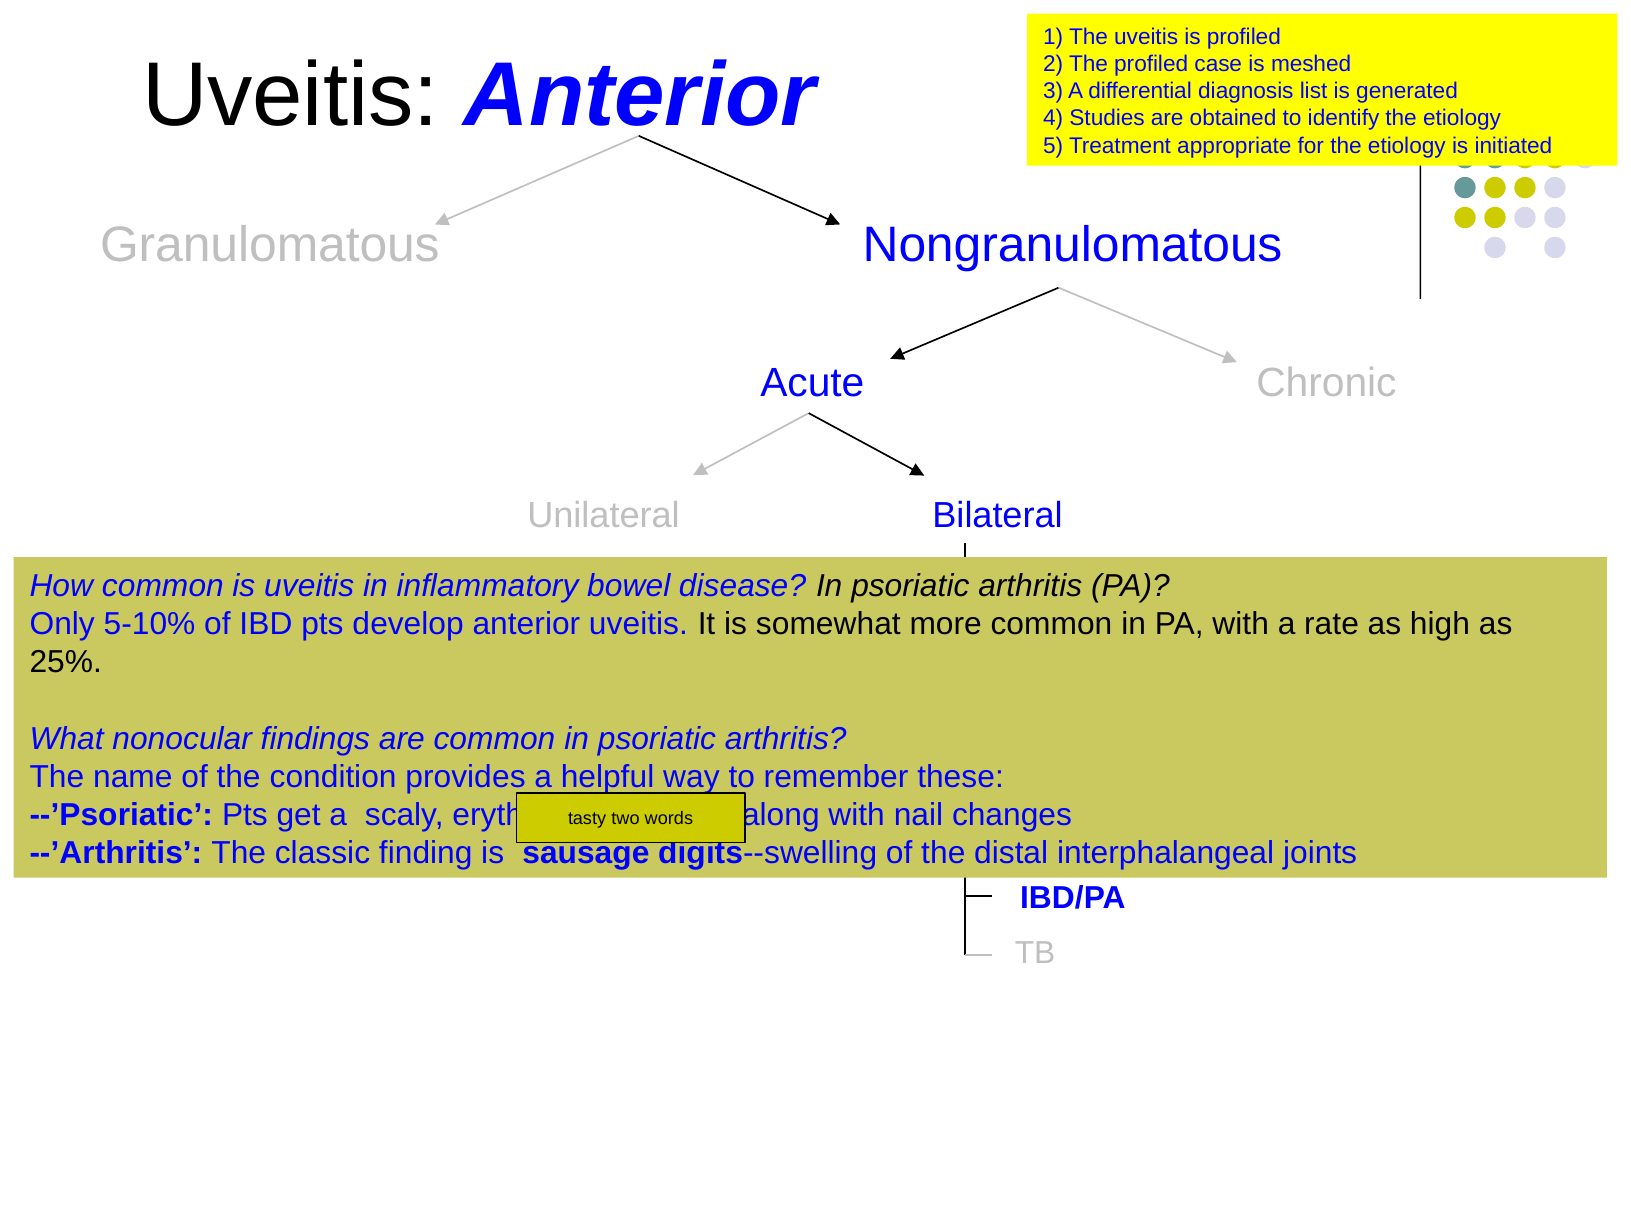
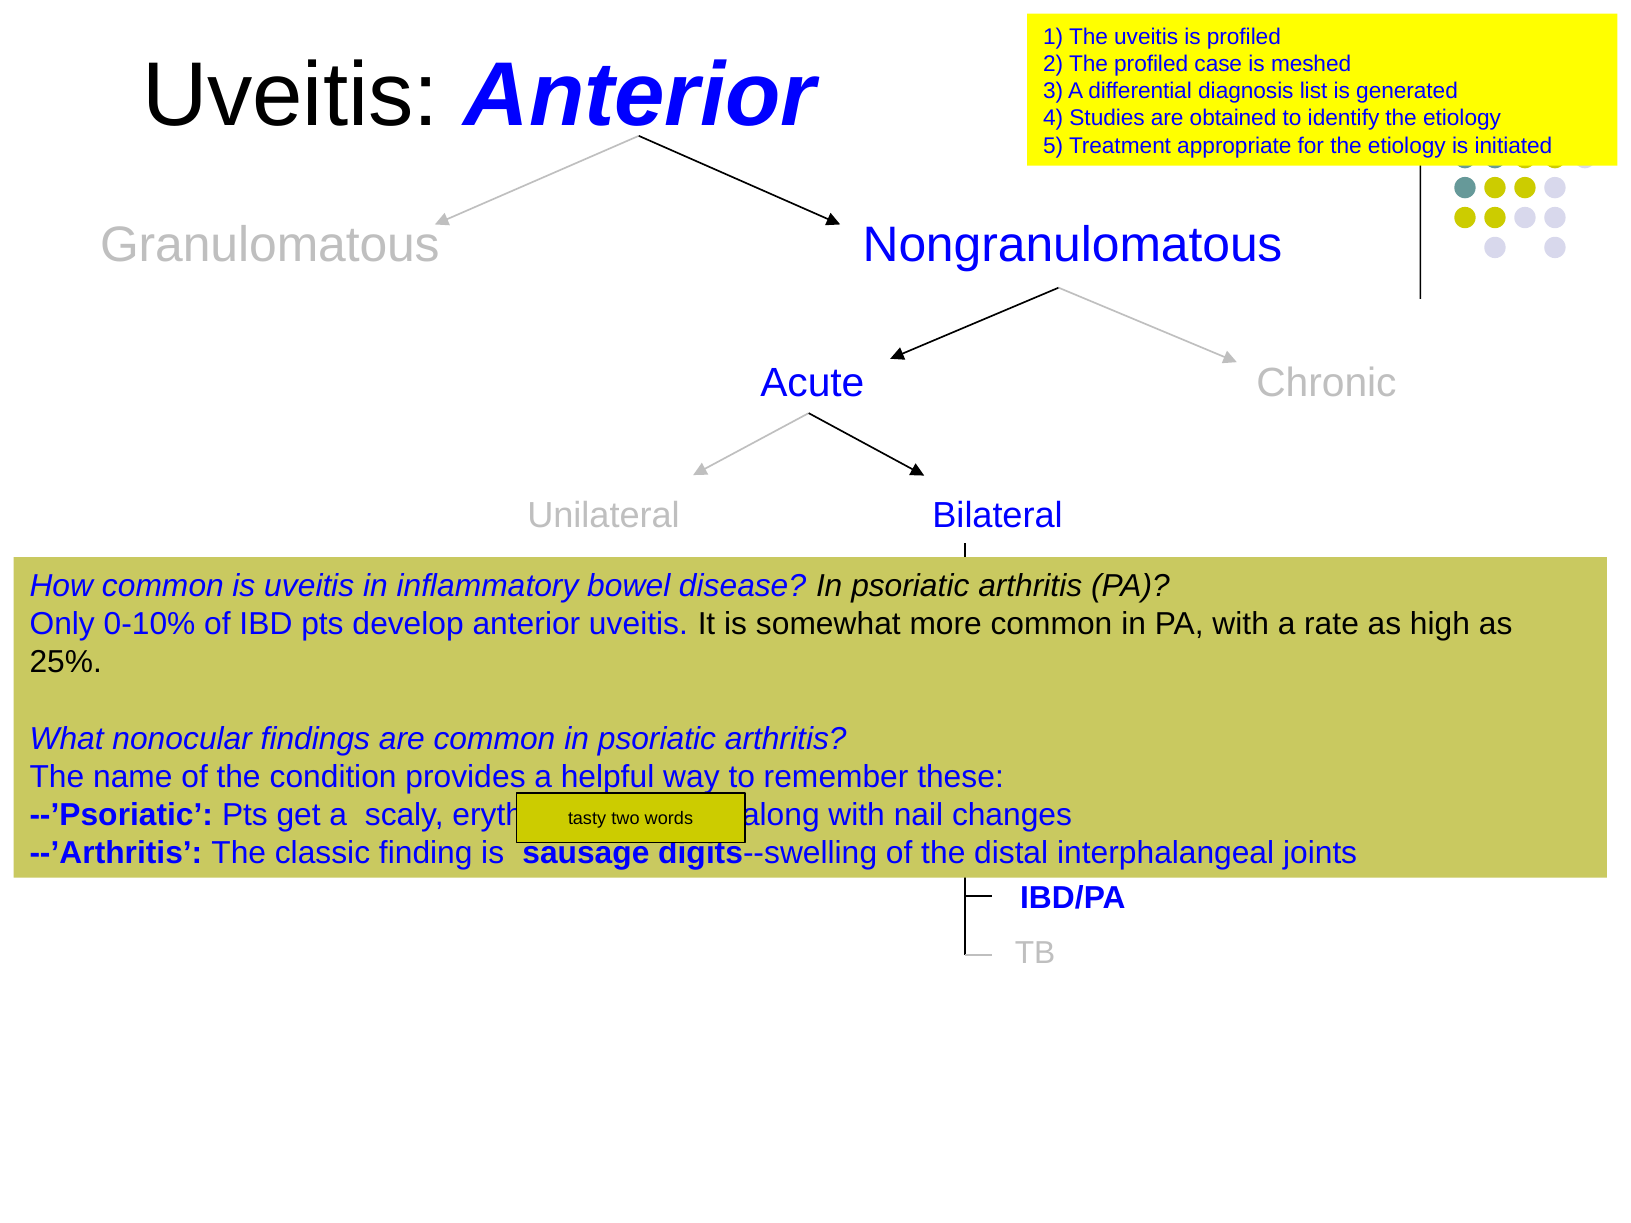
5-10%: 5-10% -> 0-10%
